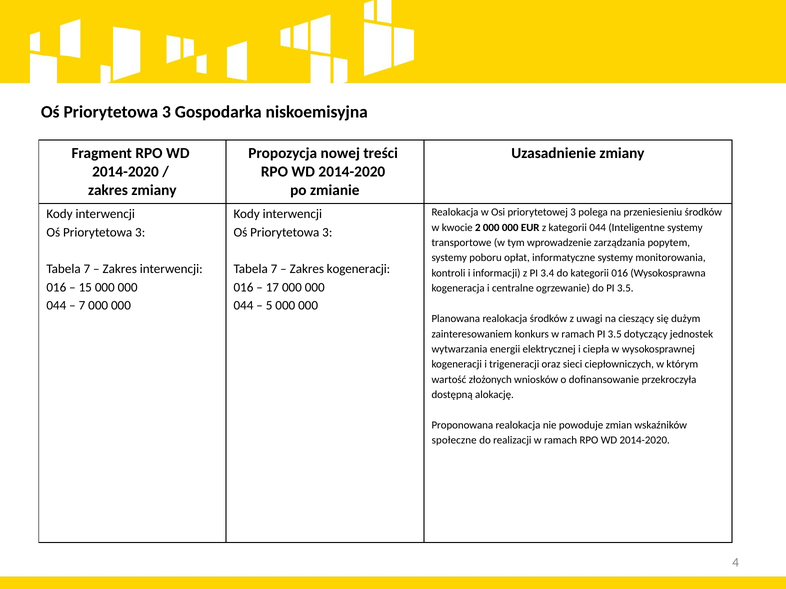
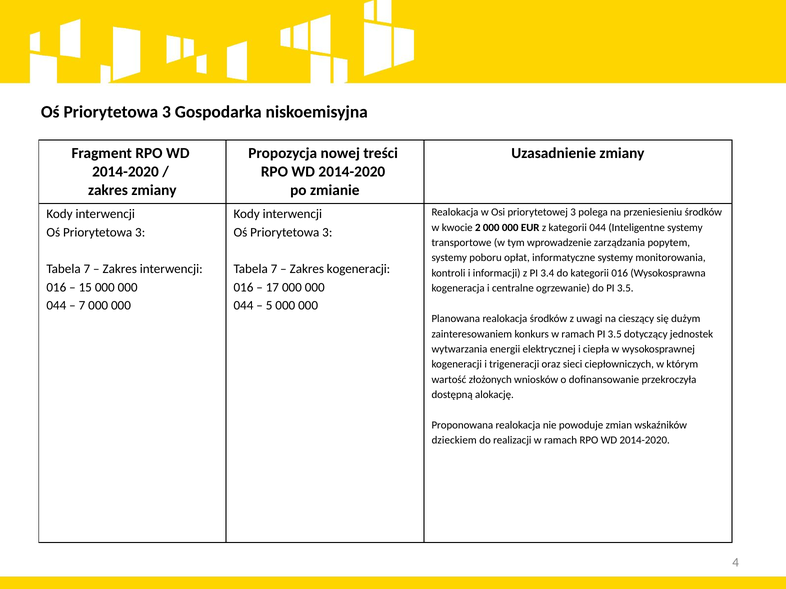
społeczne: społeczne -> dzieckiem
